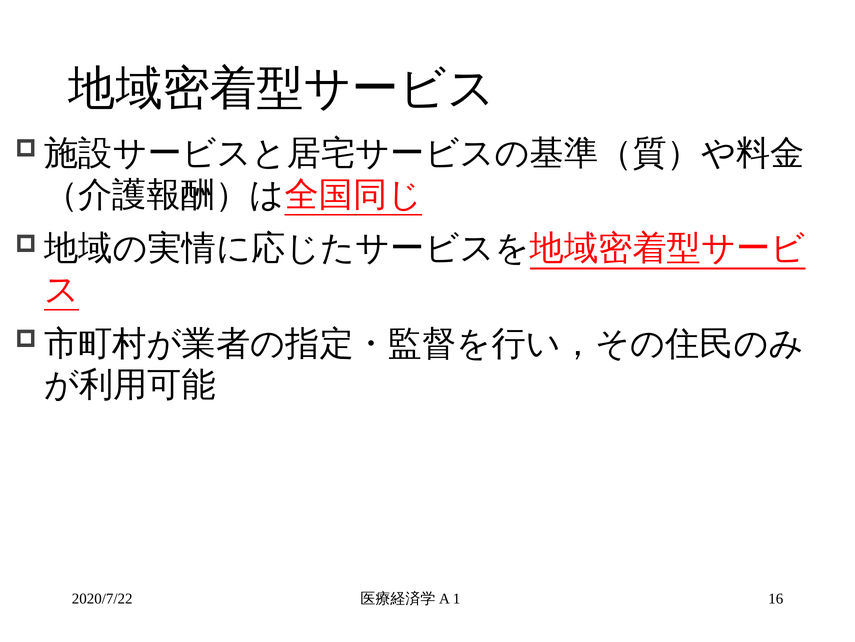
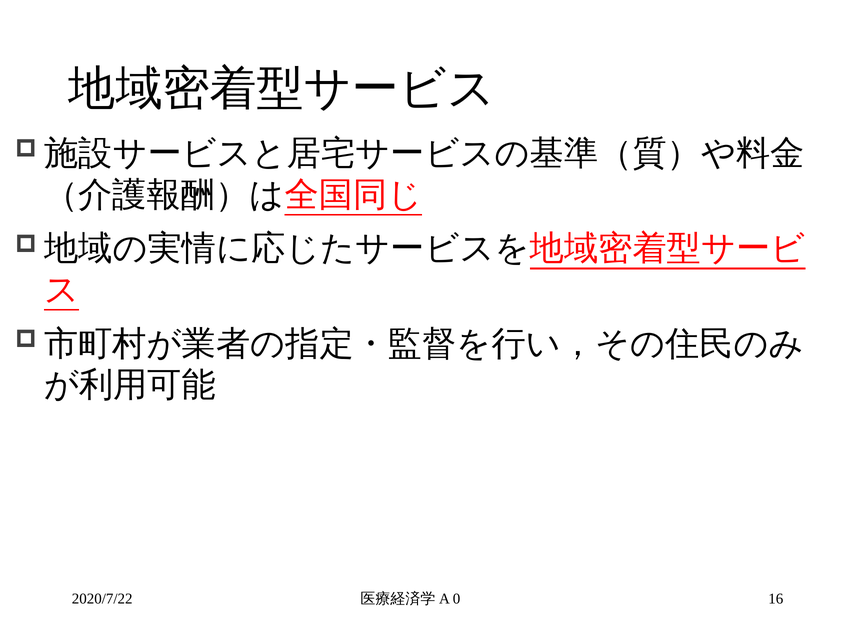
1: 1 -> 0
